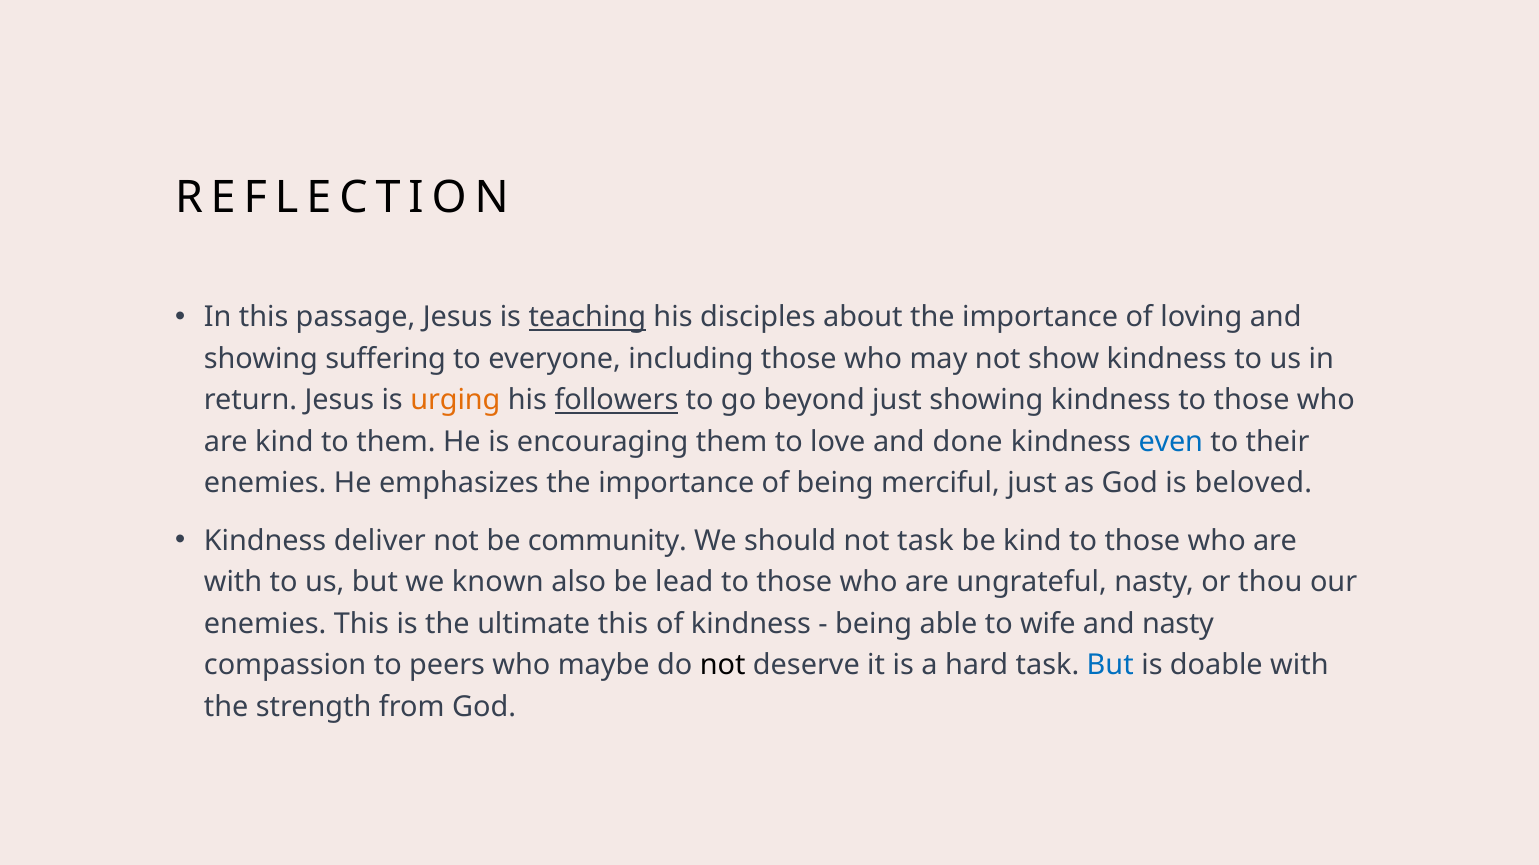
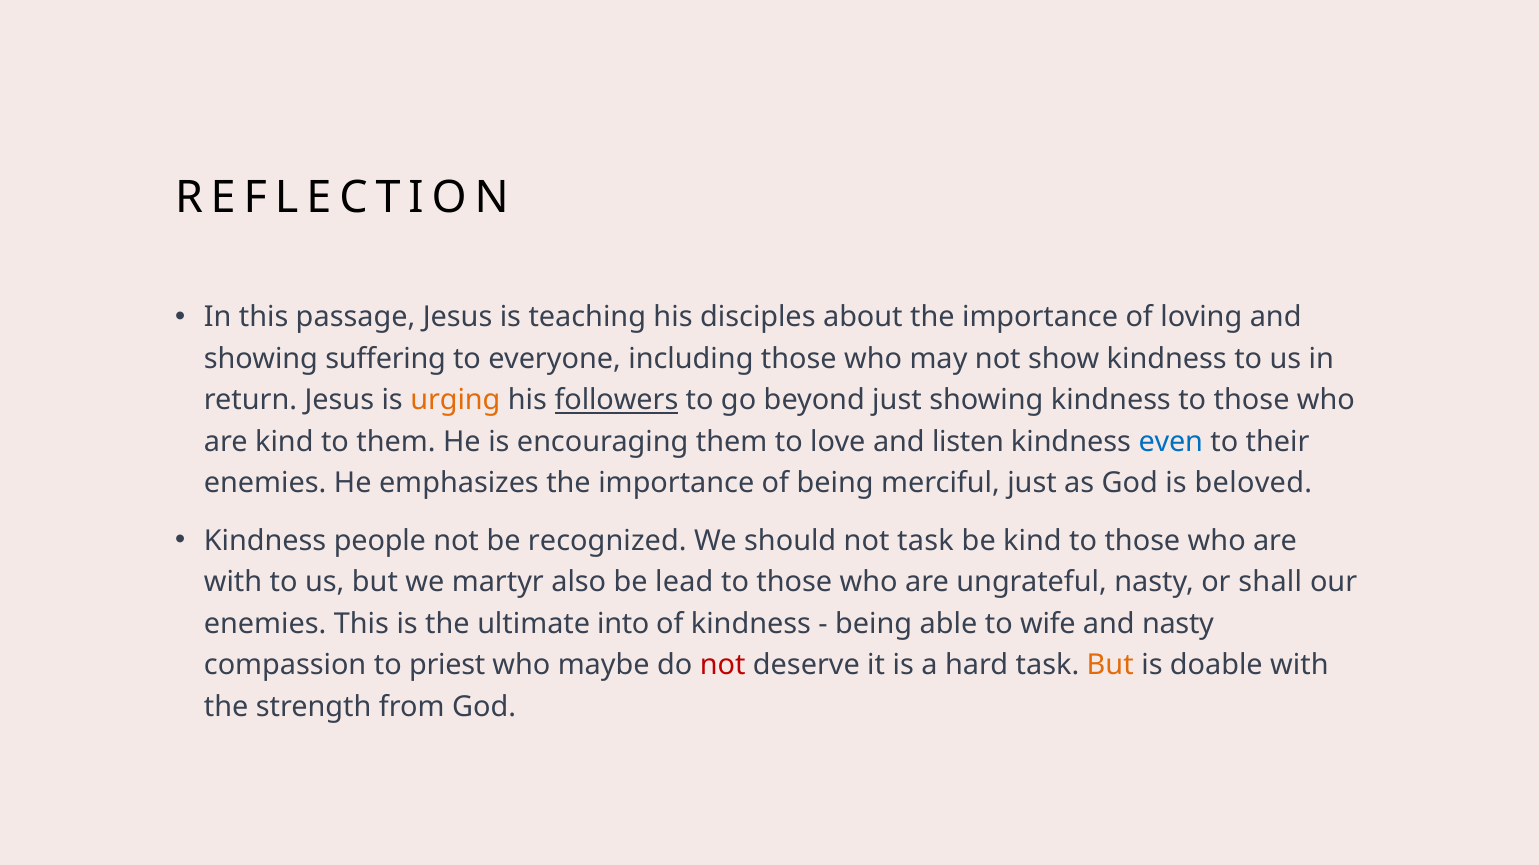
teaching underline: present -> none
done: done -> listen
deliver: deliver -> people
community: community -> recognized
known: known -> martyr
thou: thou -> shall
ultimate this: this -> into
peers: peers -> priest
not at (723, 666) colour: black -> red
But at (1110, 666) colour: blue -> orange
